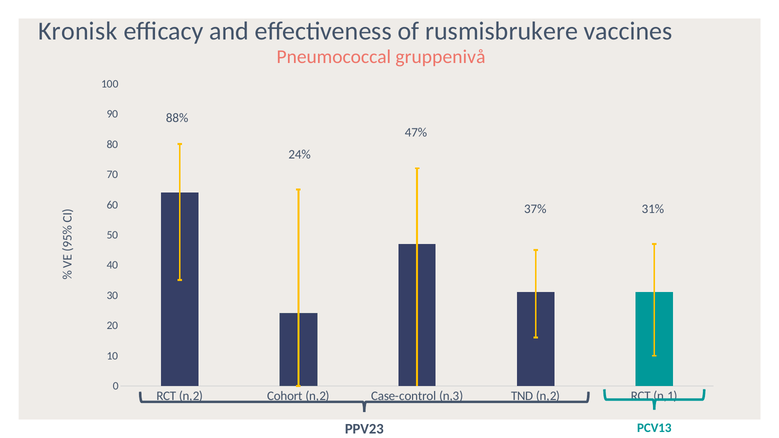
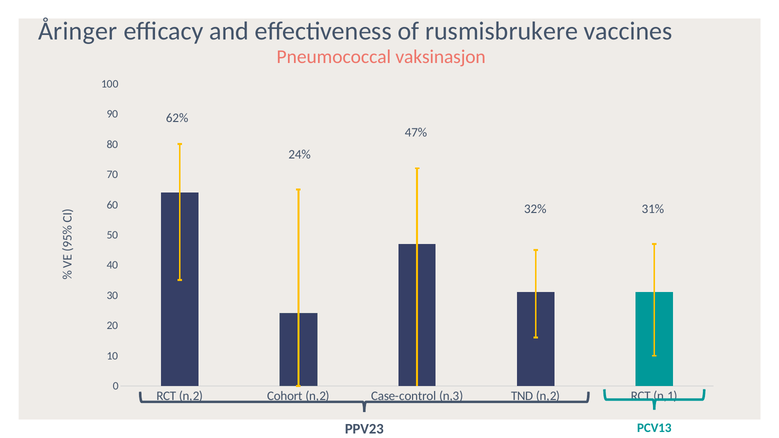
Kronisk: Kronisk -> Åringer
gruppenivå: gruppenivå -> vaksinasjon
88%: 88% -> 62%
37%: 37% -> 32%
